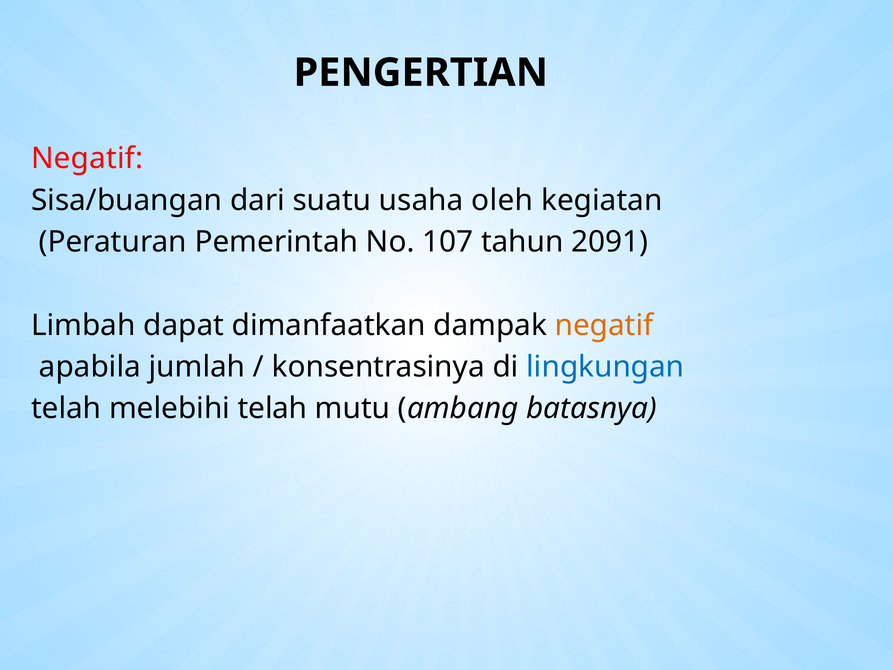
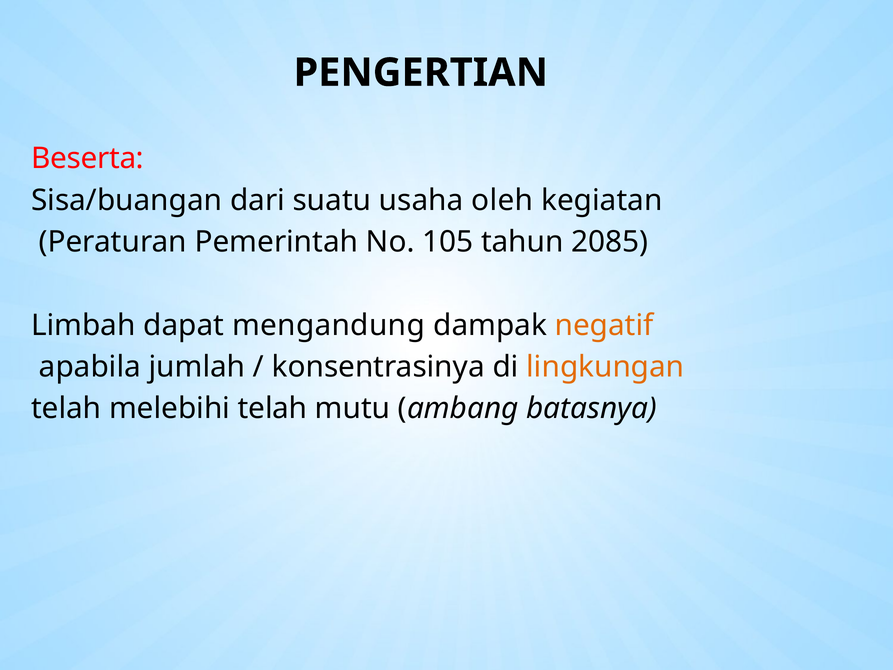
Negatif at (87, 158): Negatif -> Beserta
107: 107 -> 105
2091: 2091 -> 2085
dimanfaatkan: dimanfaatkan -> mengandung
lingkungan colour: blue -> orange
